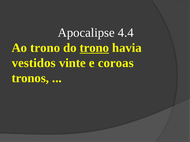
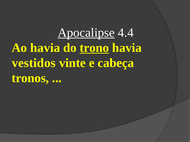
Apocalipse underline: none -> present
Ao trono: trono -> havia
coroas: coroas -> cabeça
